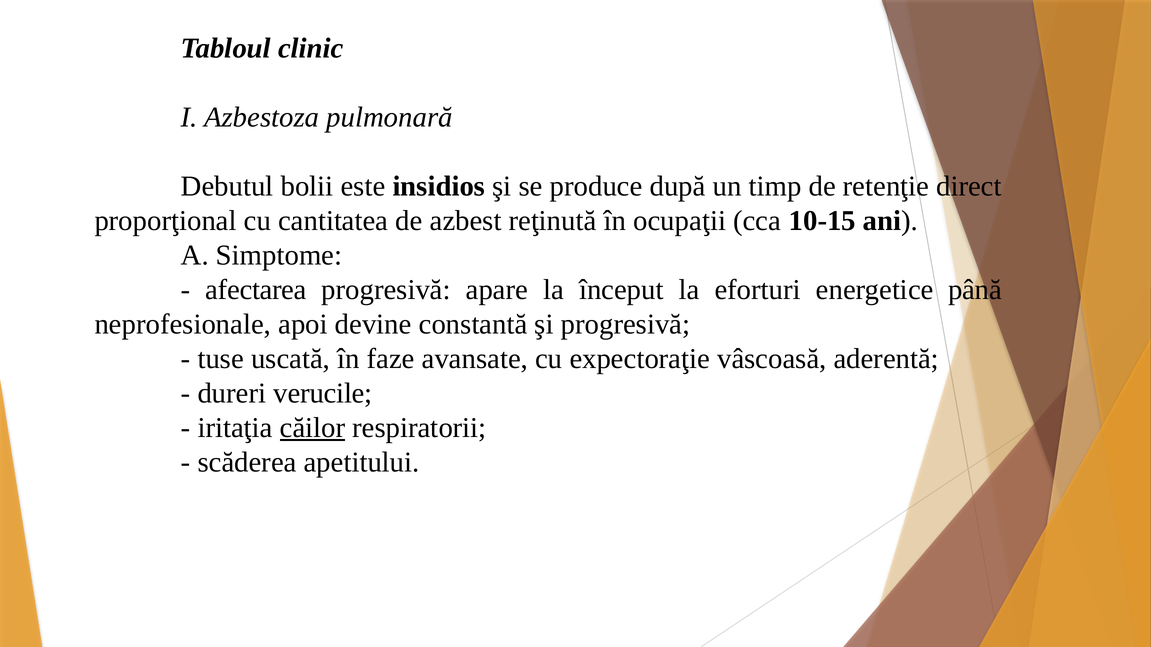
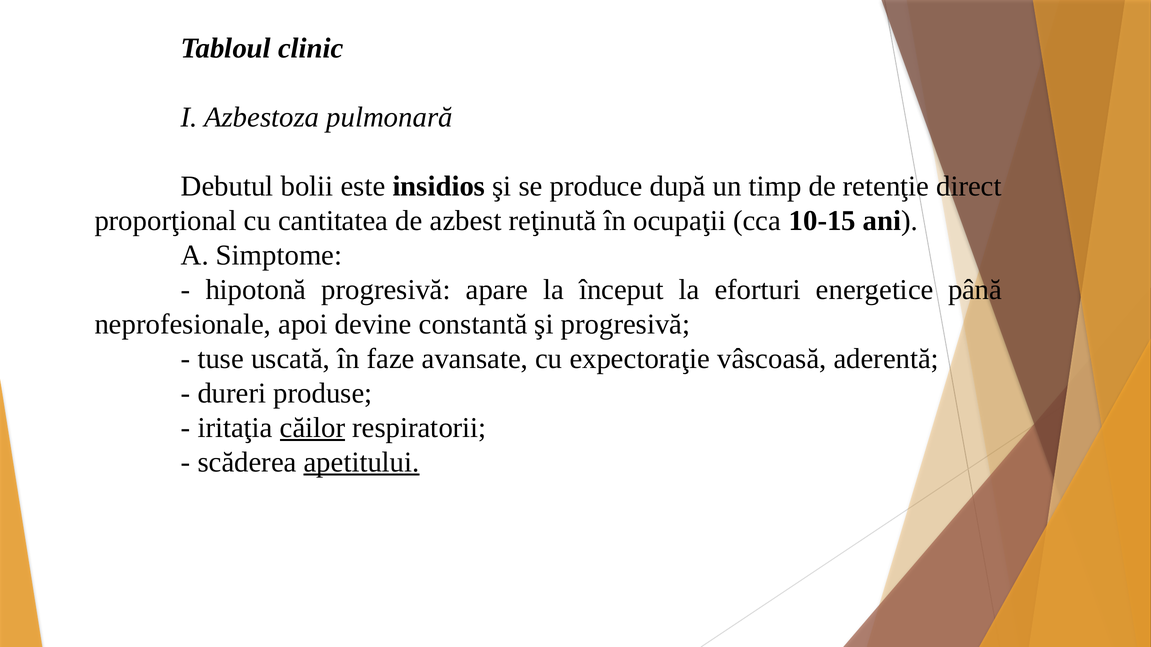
afectarea: afectarea -> hipotonă
verucile: verucile -> produse
apetitului underline: none -> present
